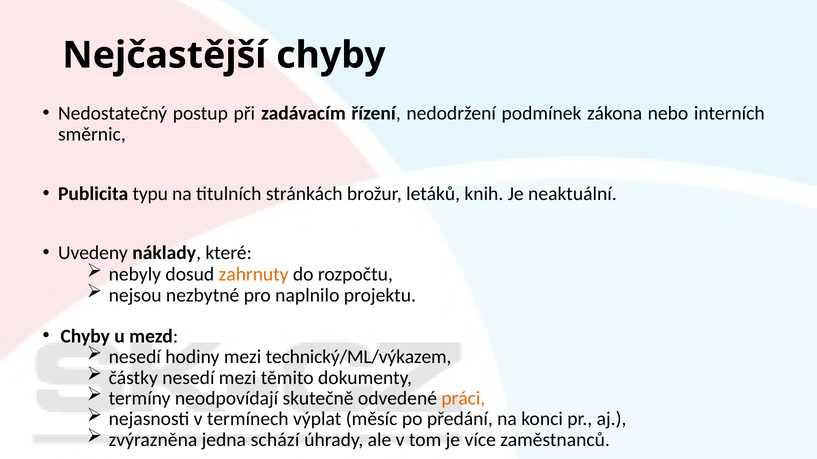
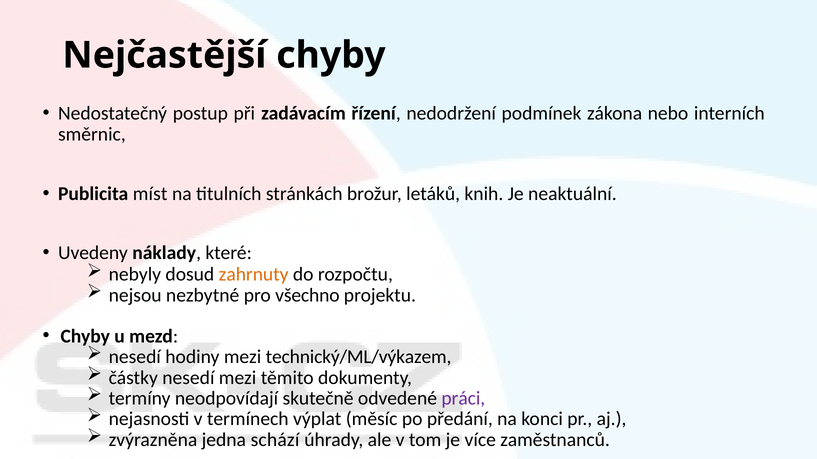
typu: typu -> míst
naplnilo: naplnilo -> všechno
práci colour: orange -> purple
